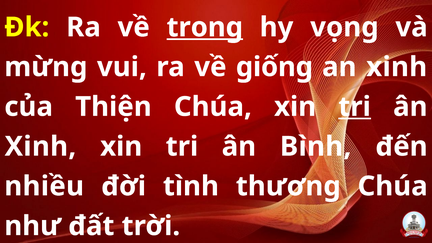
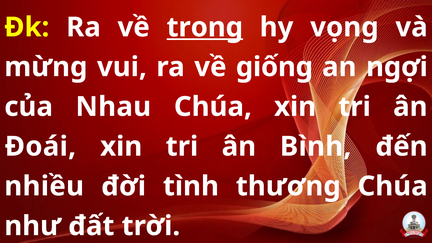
an xinh: xinh -> ngợi
Thiện: Thiện -> Nhau
tri at (355, 107) underline: present -> none
Xinh at (40, 147): Xinh -> Đoái
